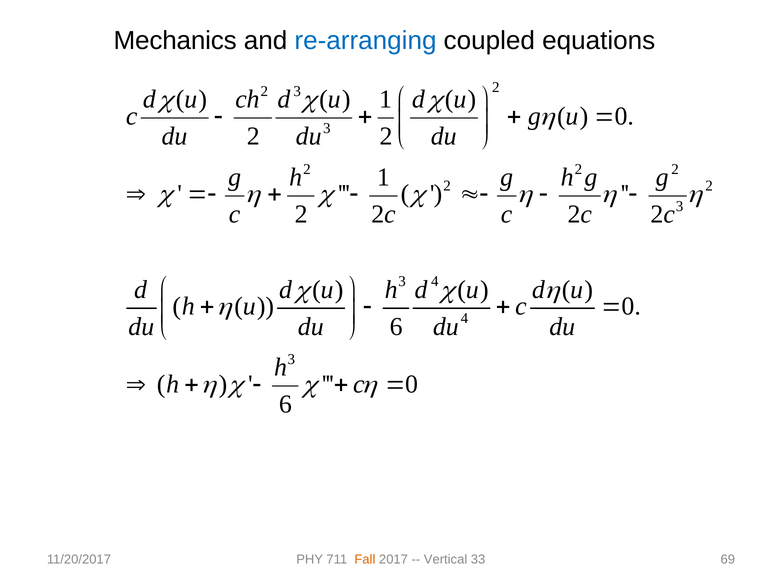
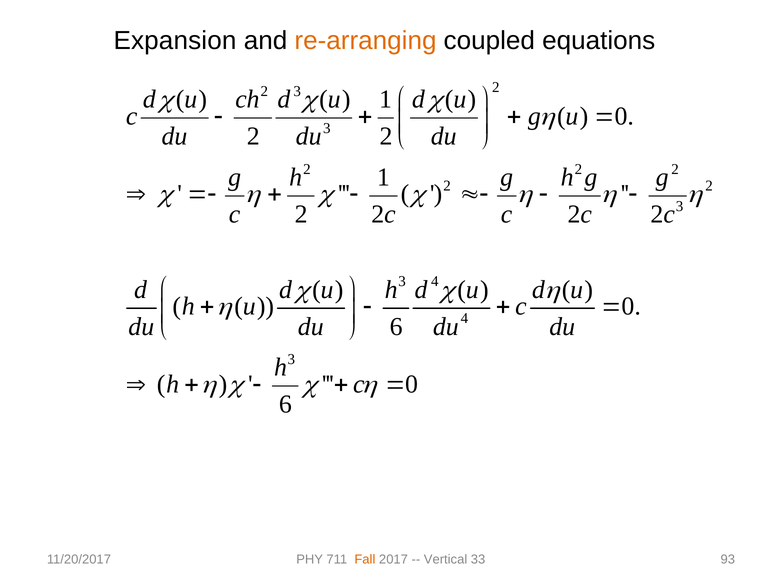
Mechanics: Mechanics -> Expansion
re-arranging colour: blue -> orange
69: 69 -> 93
